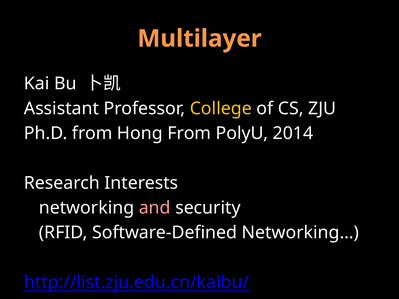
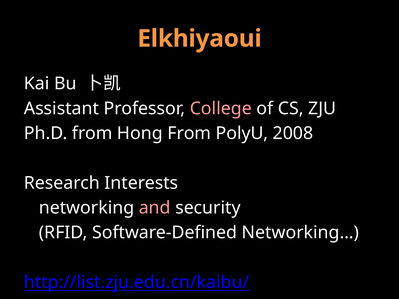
Multilayer: Multilayer -> Elkhiyaoui
College colour: yellow -> pink
2014: 2014 -> 2008
